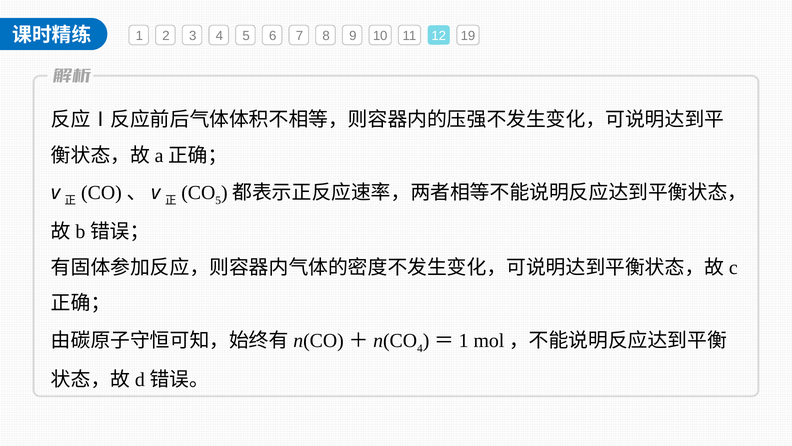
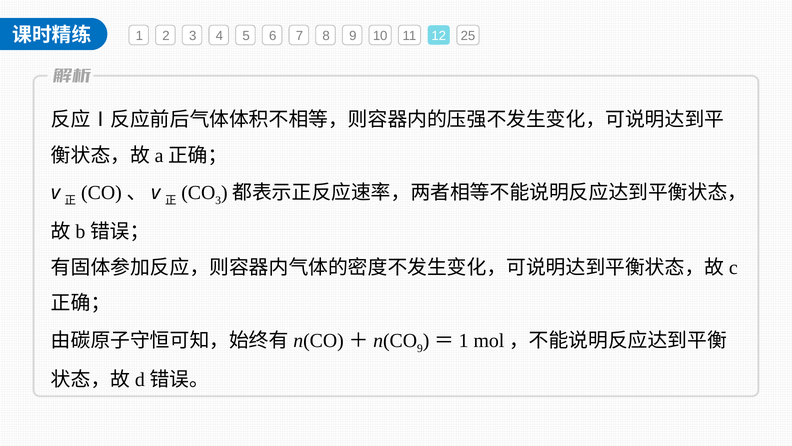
19: 19 -> 25
5 at (218, 200): 5 -> 3
4 at (420, 348): 4 -> 9
